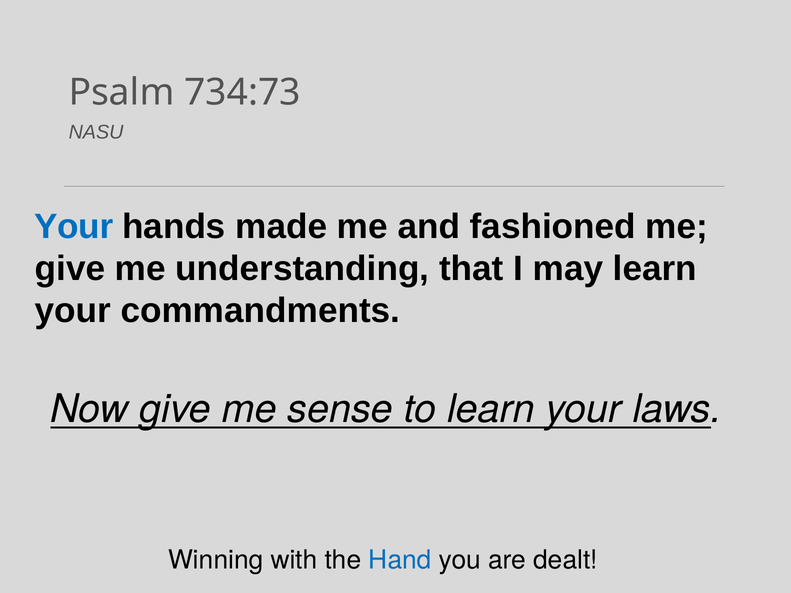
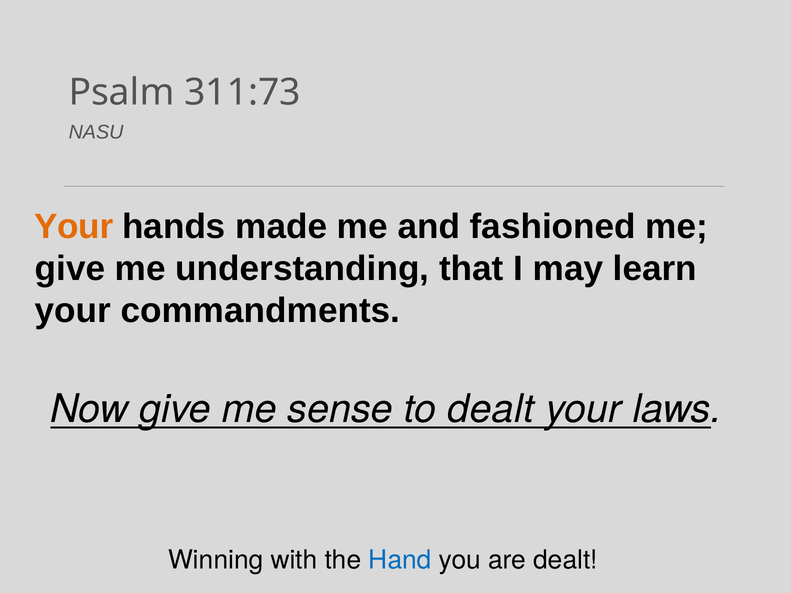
734:73: 734:73 -> 311:73
Your at (74, 227) colour: blue -> orange
to learn: learn -> dealt
